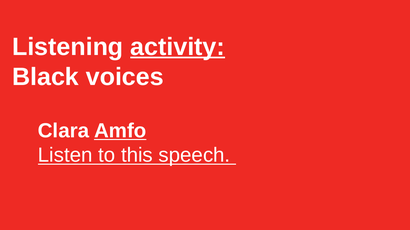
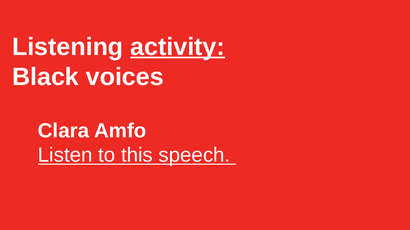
Amfo underline: present -> none
